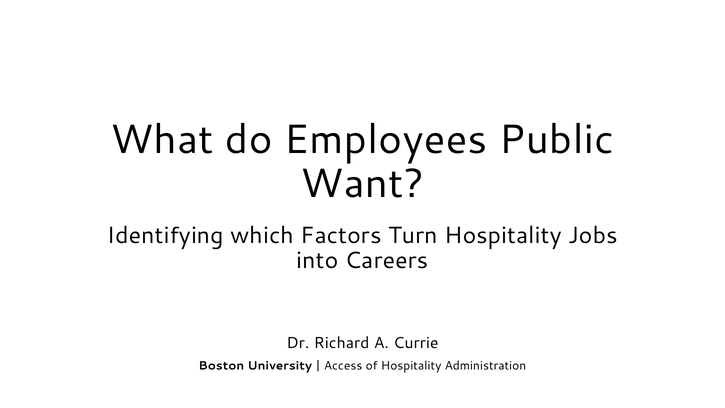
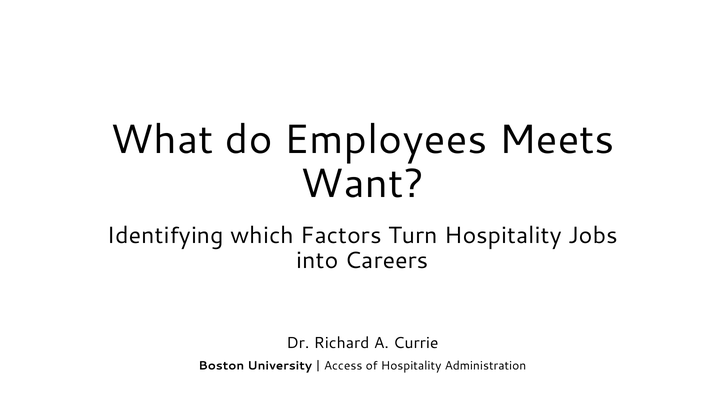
Public: Public -> Meets
